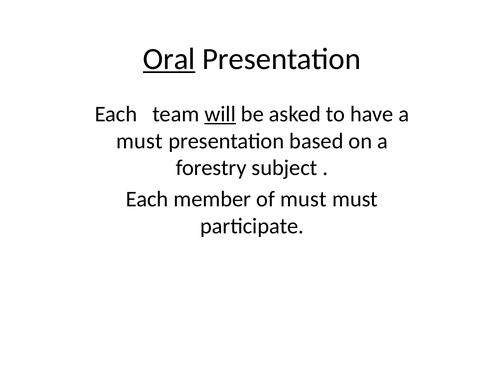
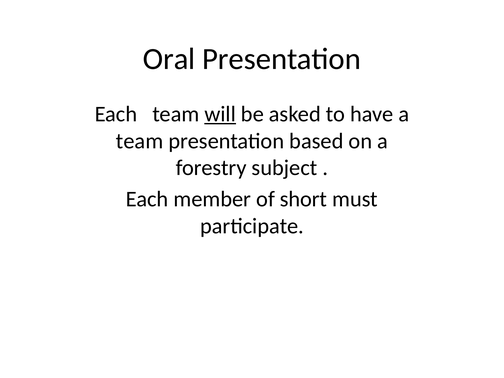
Oral underline: present -> none
must at (139, 141): must -> team
of must: must -> short
